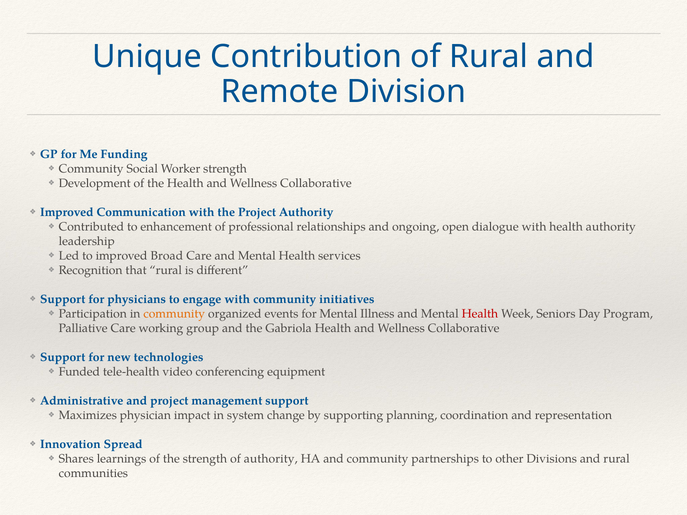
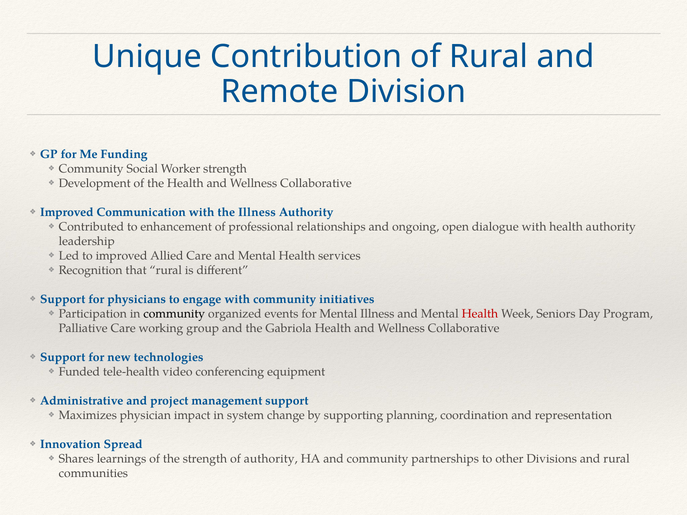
the Project: Project -> Illness
Broad: Broad -> Allied
community at (174, 314) colour: orange -> black
